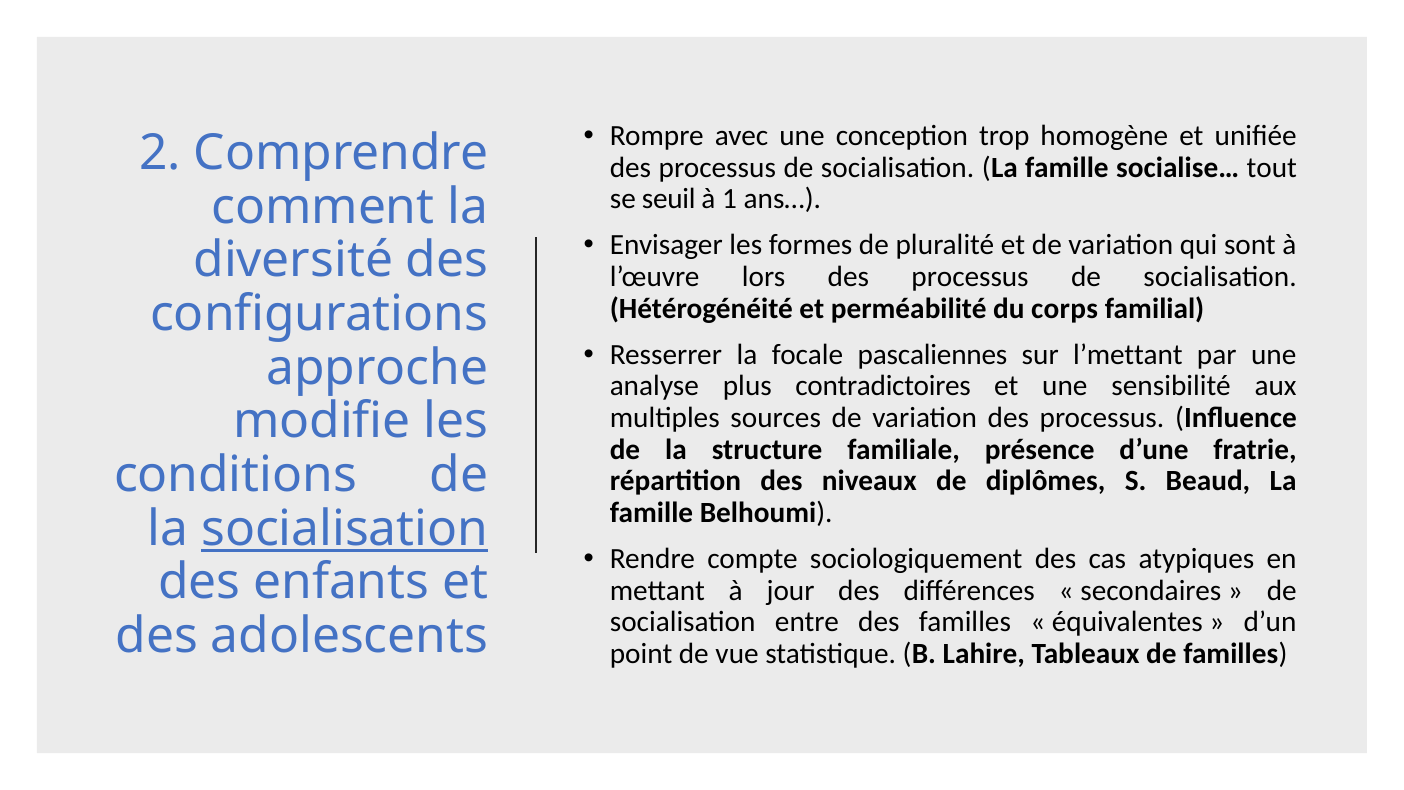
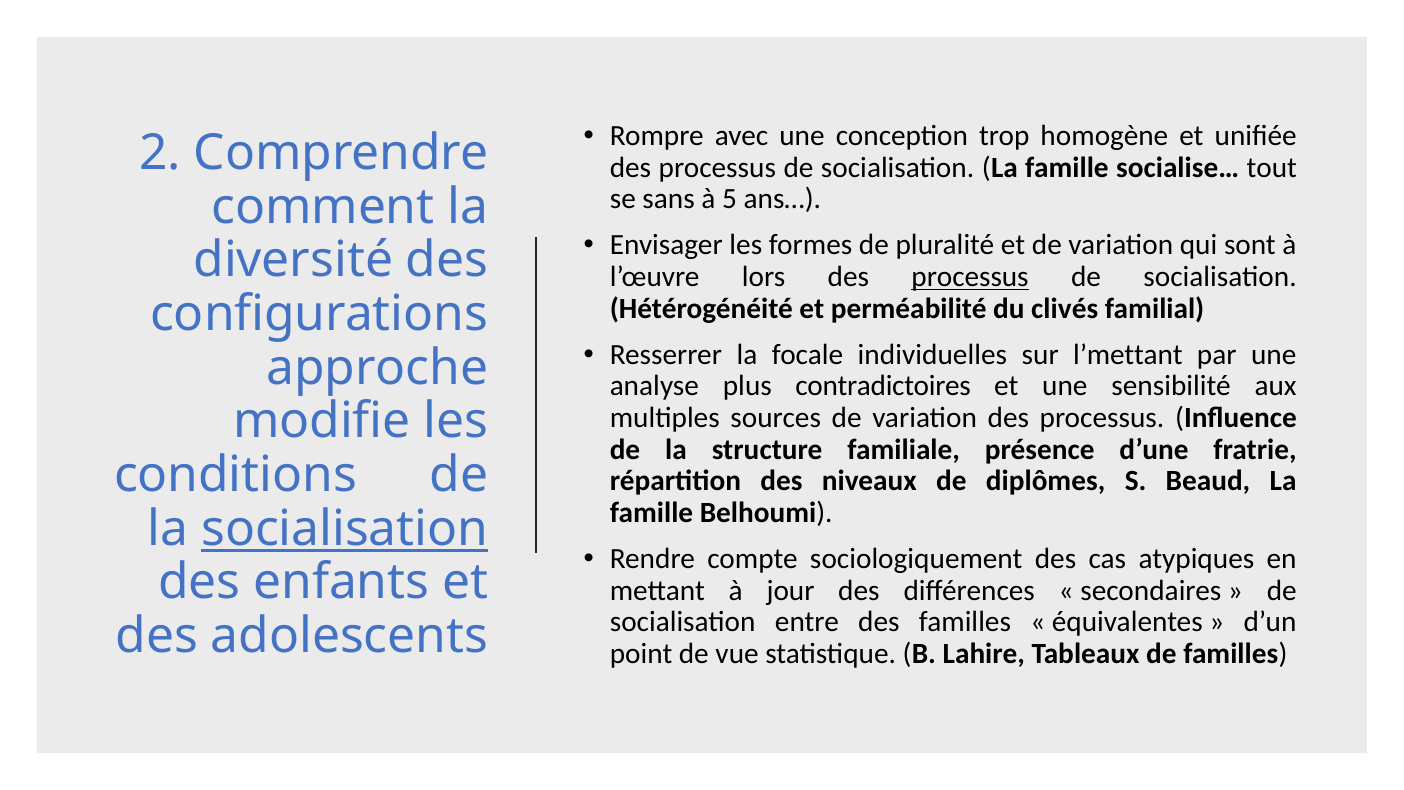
seuil: seuil -> sans
1: 1 -> 5
processus at (970, 277) underline: none -> present
corps: corps -> clivés
pascaliennes: pascaliennes -> individuelles
